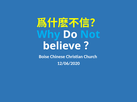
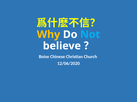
Why colour: light blue -> yellow
